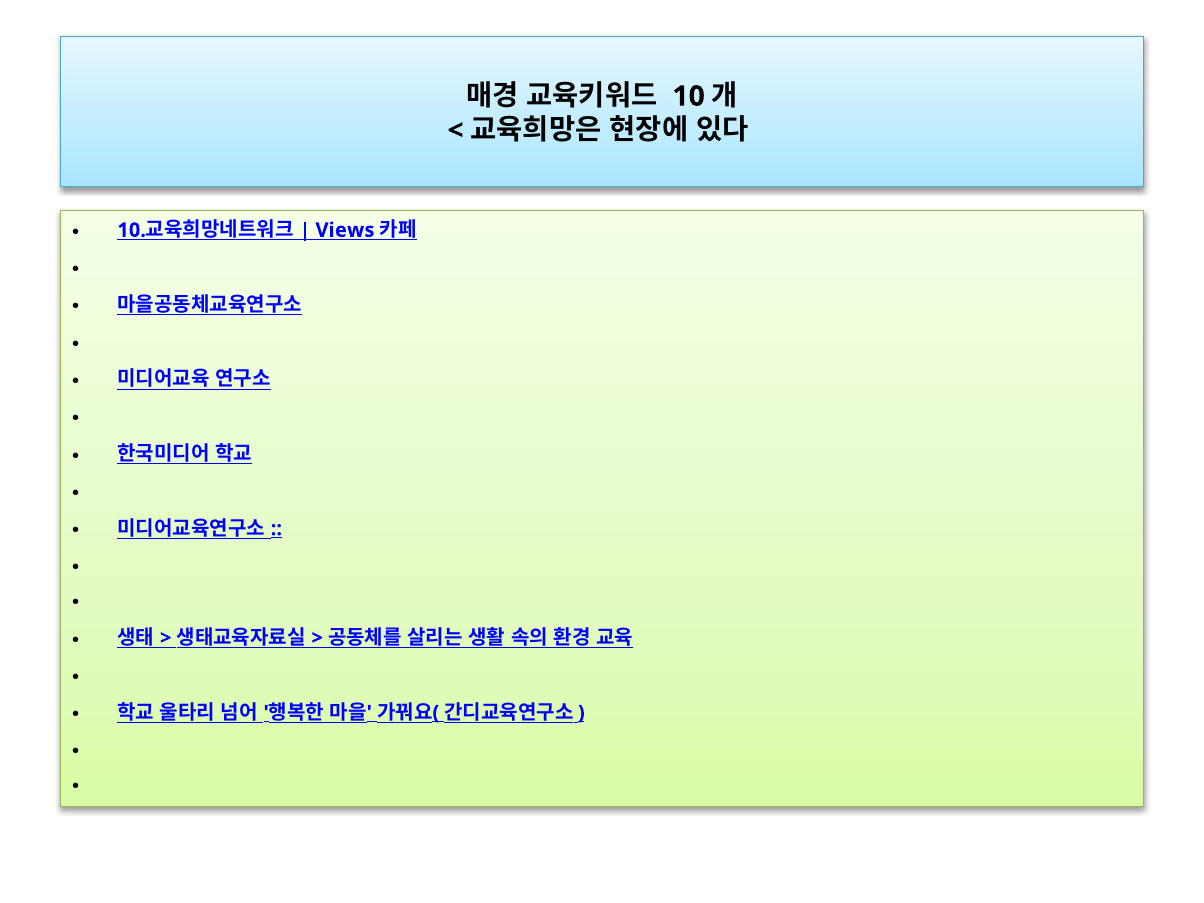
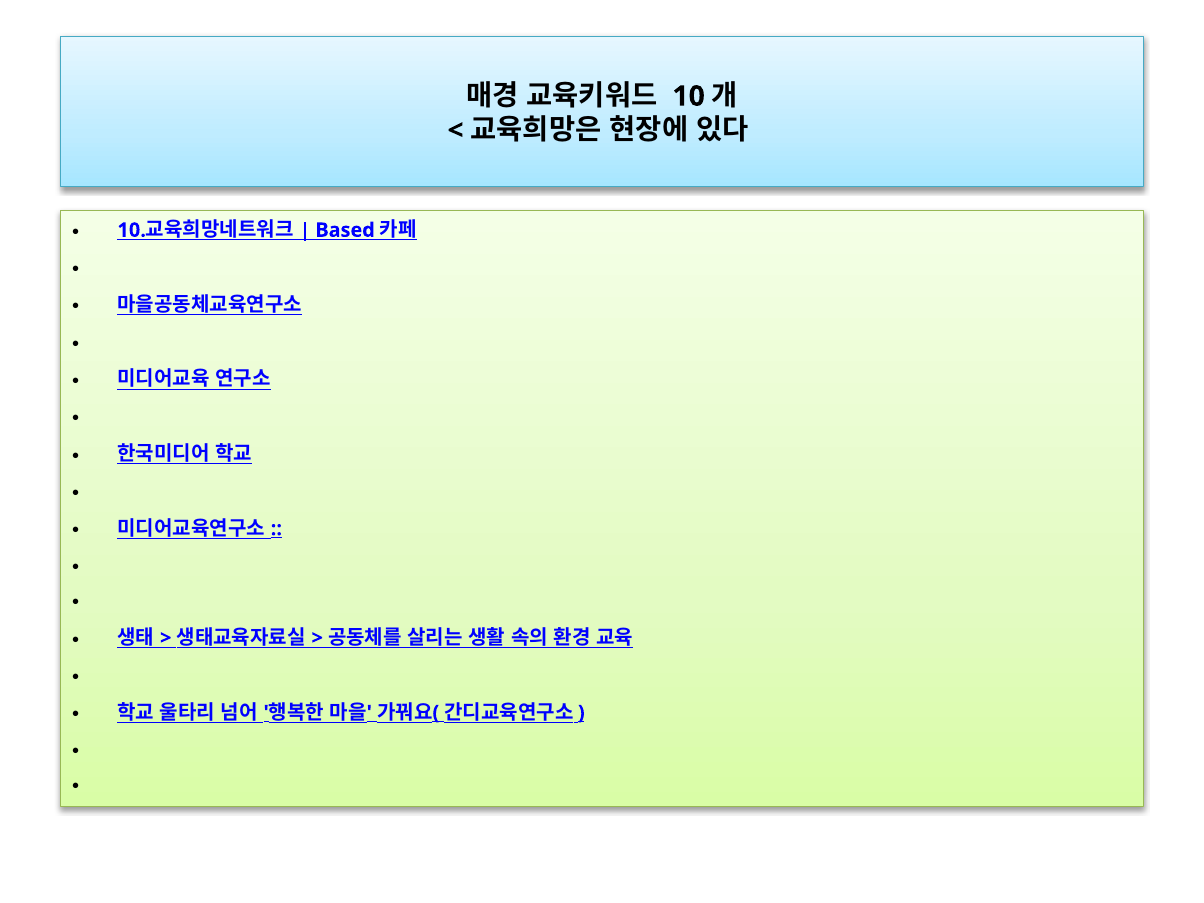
Views: Views -> Based
